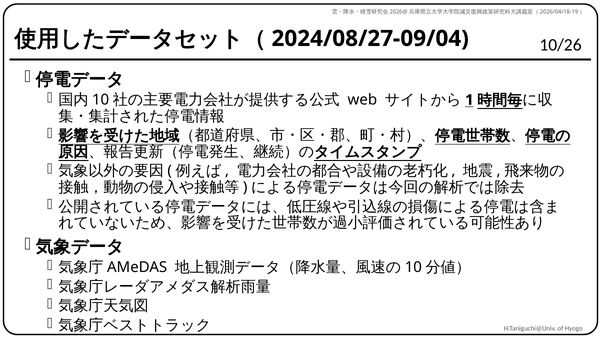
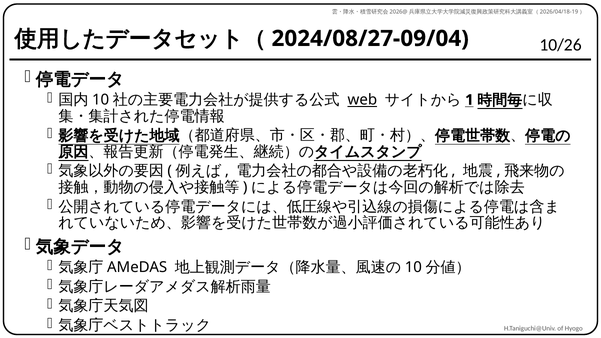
web underline: none -> present
